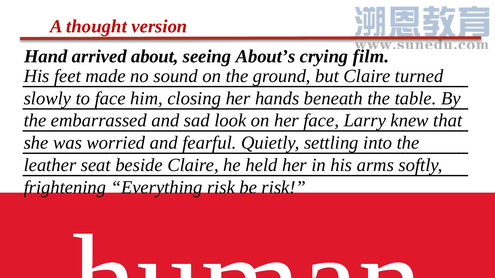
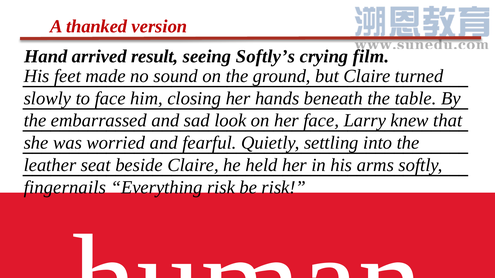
thought: thought -> thanked
about: about -> result
About’s: About’s -> Softly’s
frightening: frightening -> fingernails
